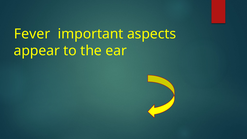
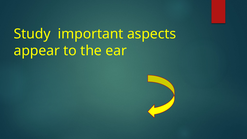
Fever: Fever -> Study
